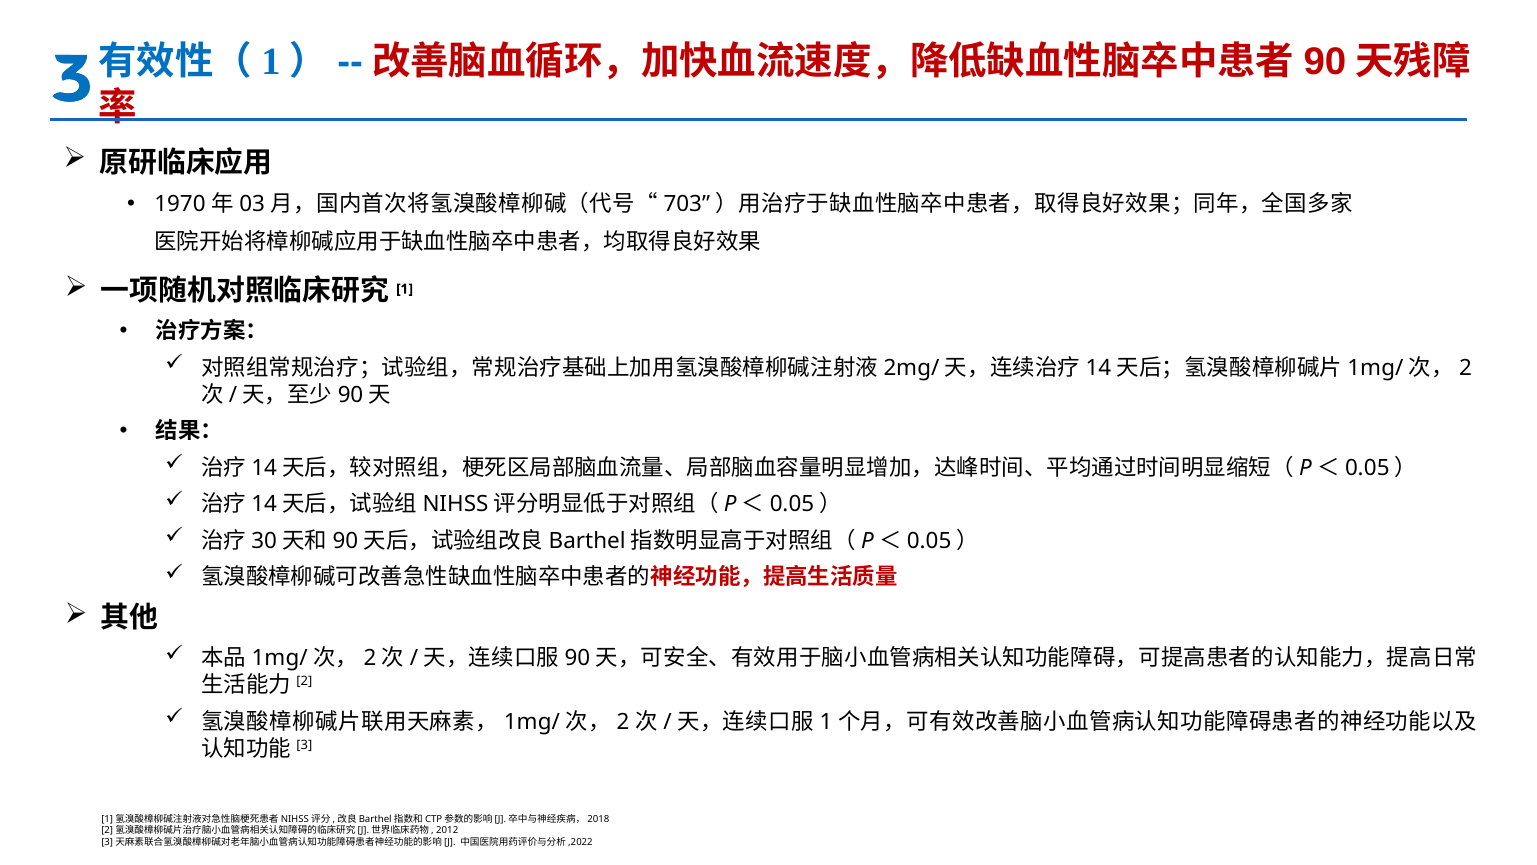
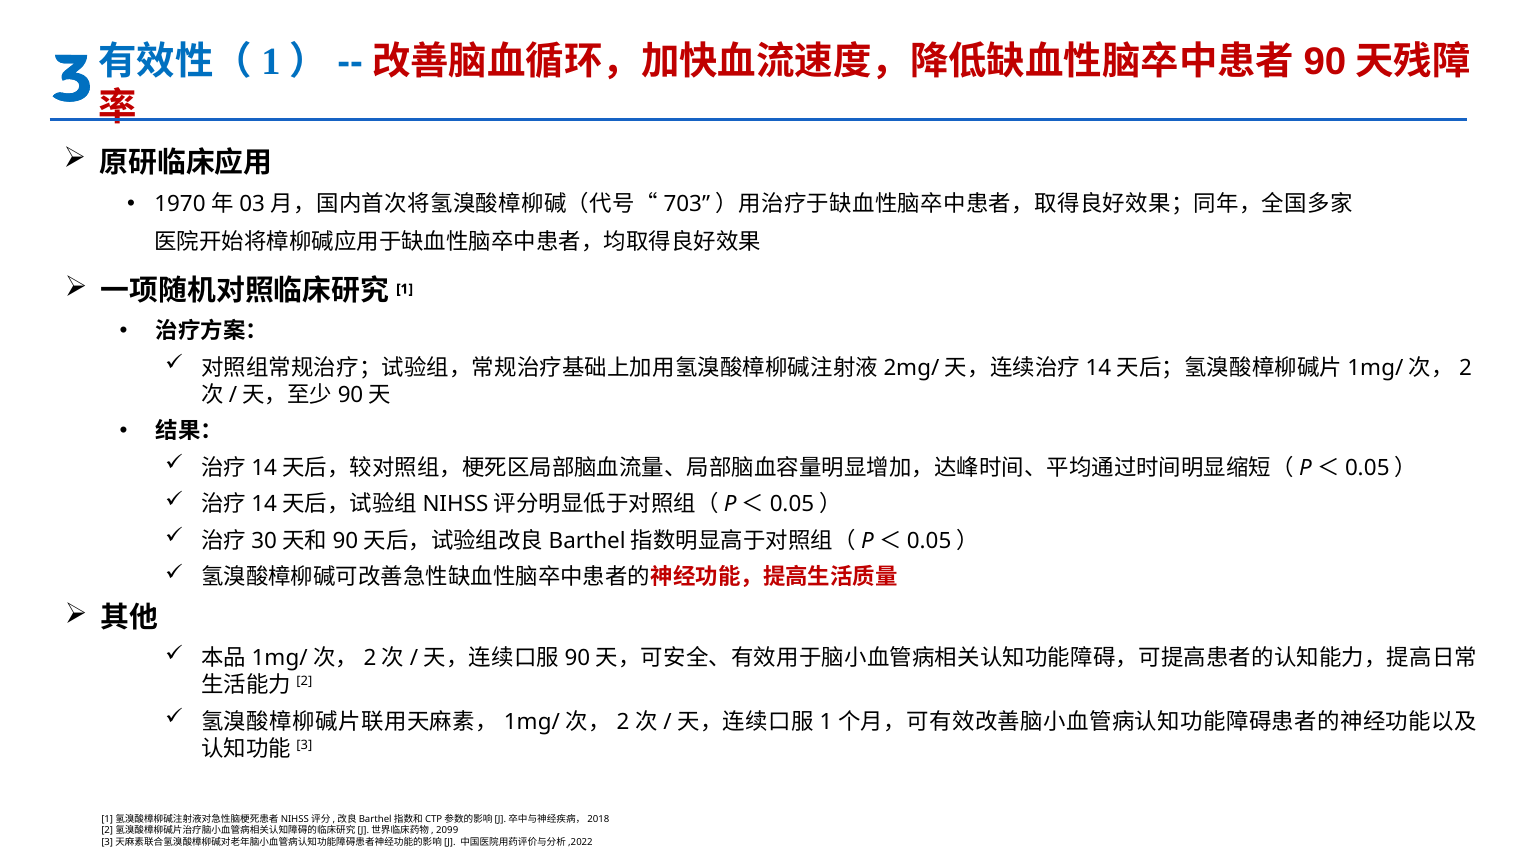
2012: 2012 -> 2099
